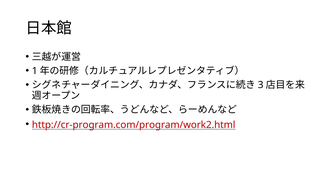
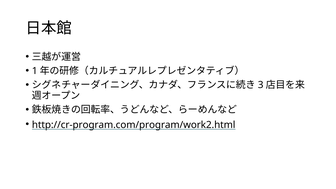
http://cr-program.com/program/work2.html colour: red -> black
